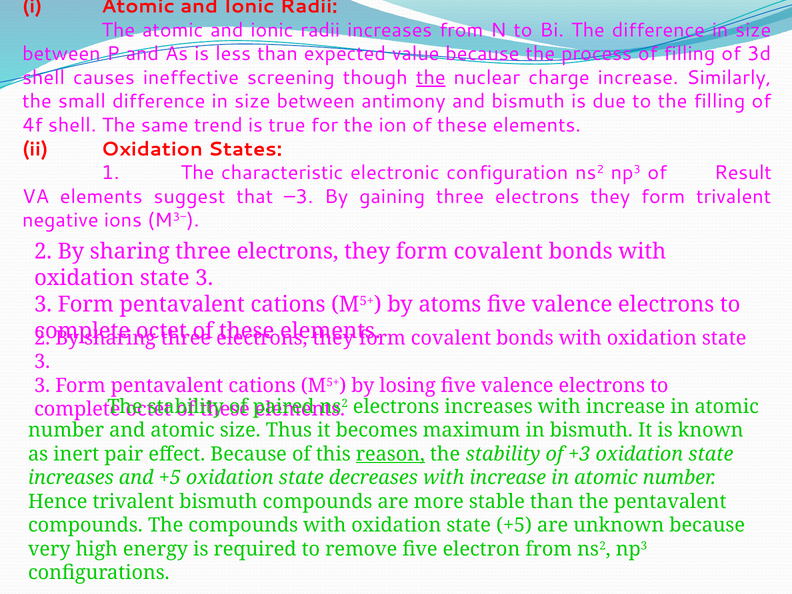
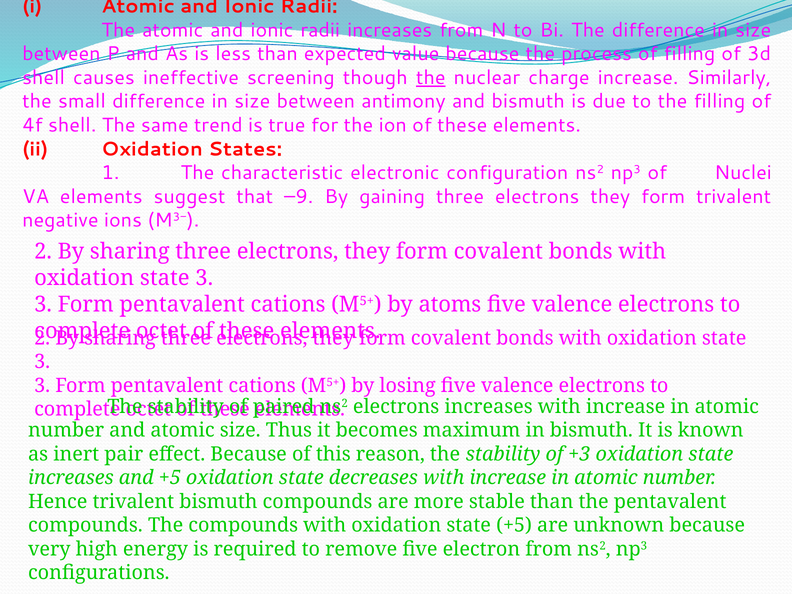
Result: Result -> Nuclei
–3: –3 -> –9
reason underline: present -> none
